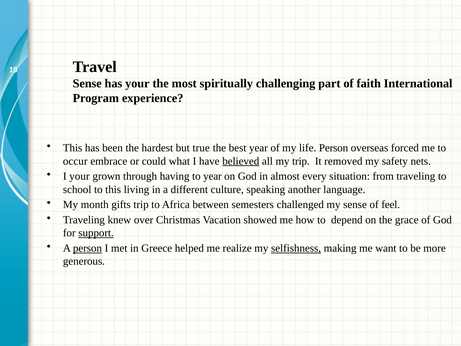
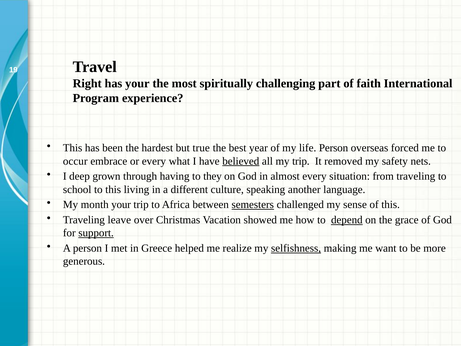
Sense at (87, 83): Sense -> Right
or could: could -> every
I your: your -> deep
to year: year -> they
month gifts: gifts -> your
semesters underline: none -> present
of feel: feel -> this
knew: knew -> leave
depend underline: none -> present
person at (87, 248) underline: present -> none
